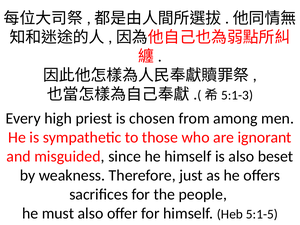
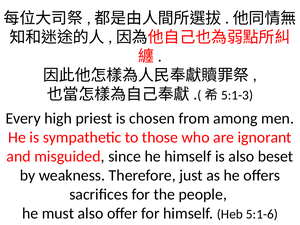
5:1-5: 5:1-5 -> 5:1-6
